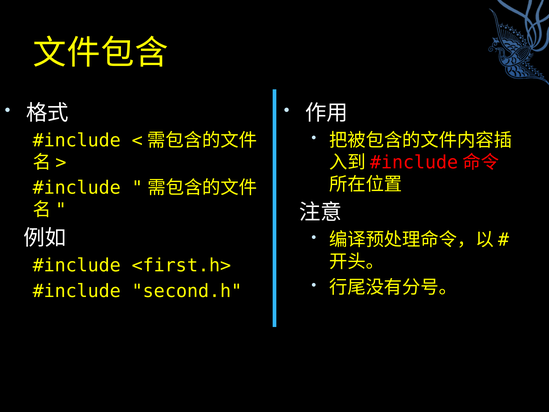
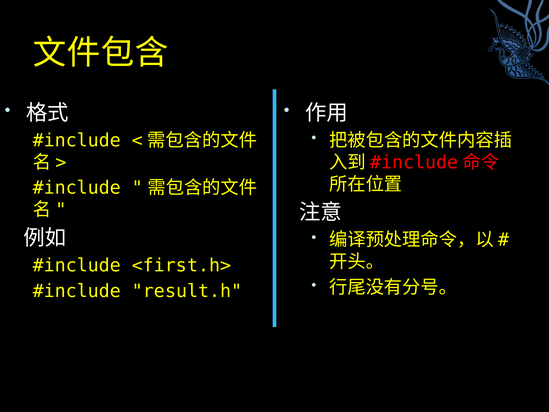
second.h: second.h -> result.h
